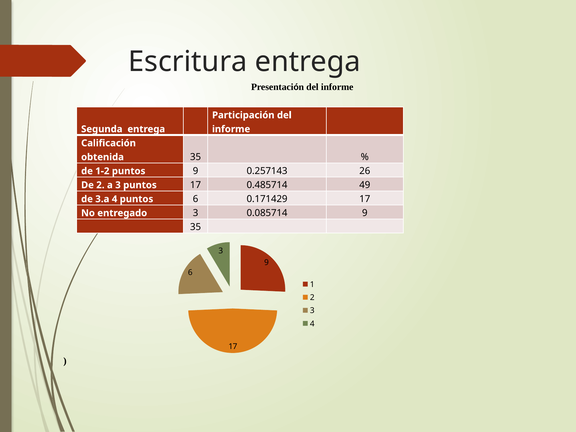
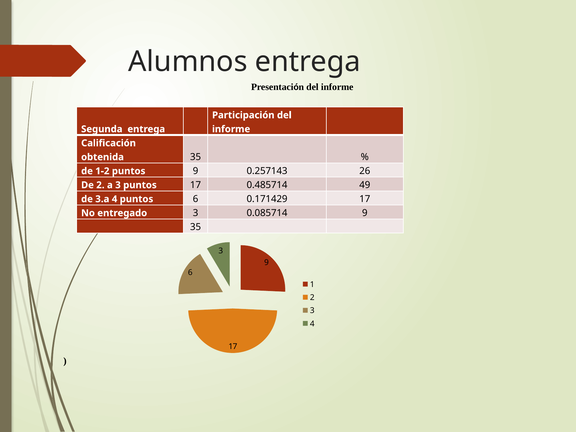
Escritura: Escritura -> Alumnos
